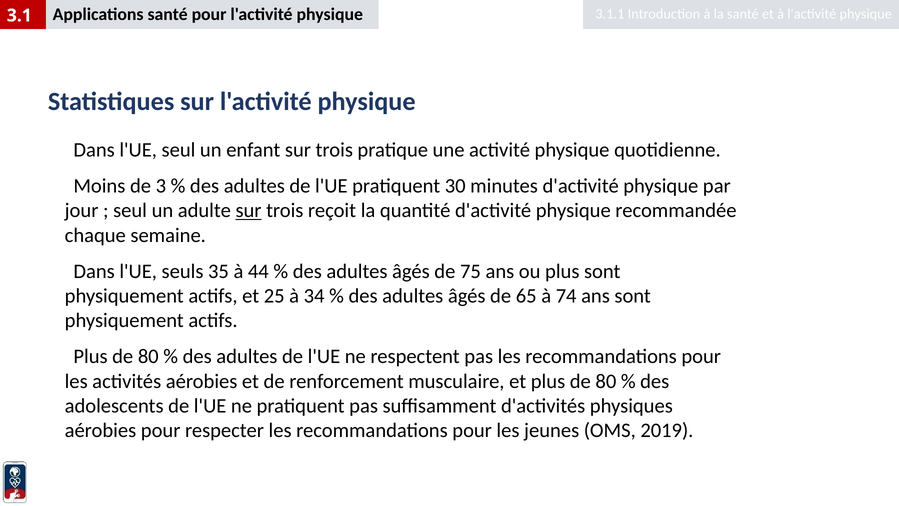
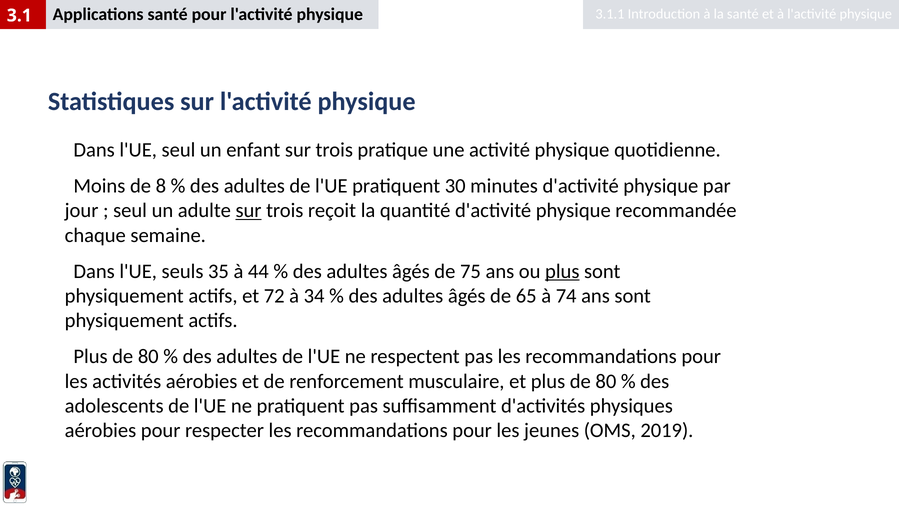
3: 3 -> 8
plus at (562, 271) underline: none -> present
25: 25 -> 72
